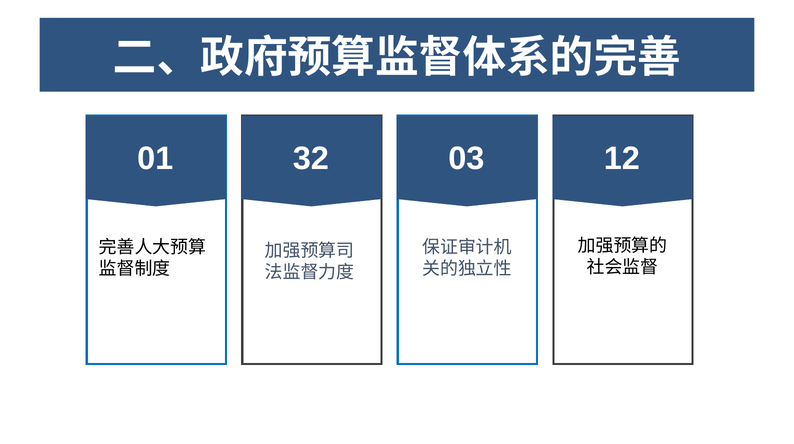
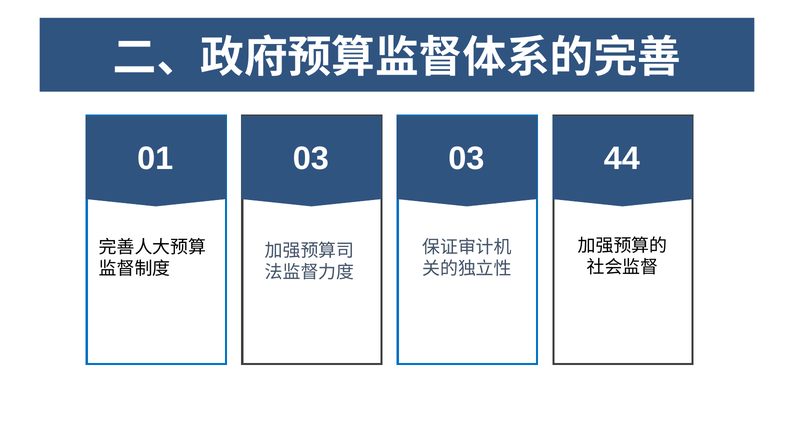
01 32: 32 -> 03
12: 12 -> 44
